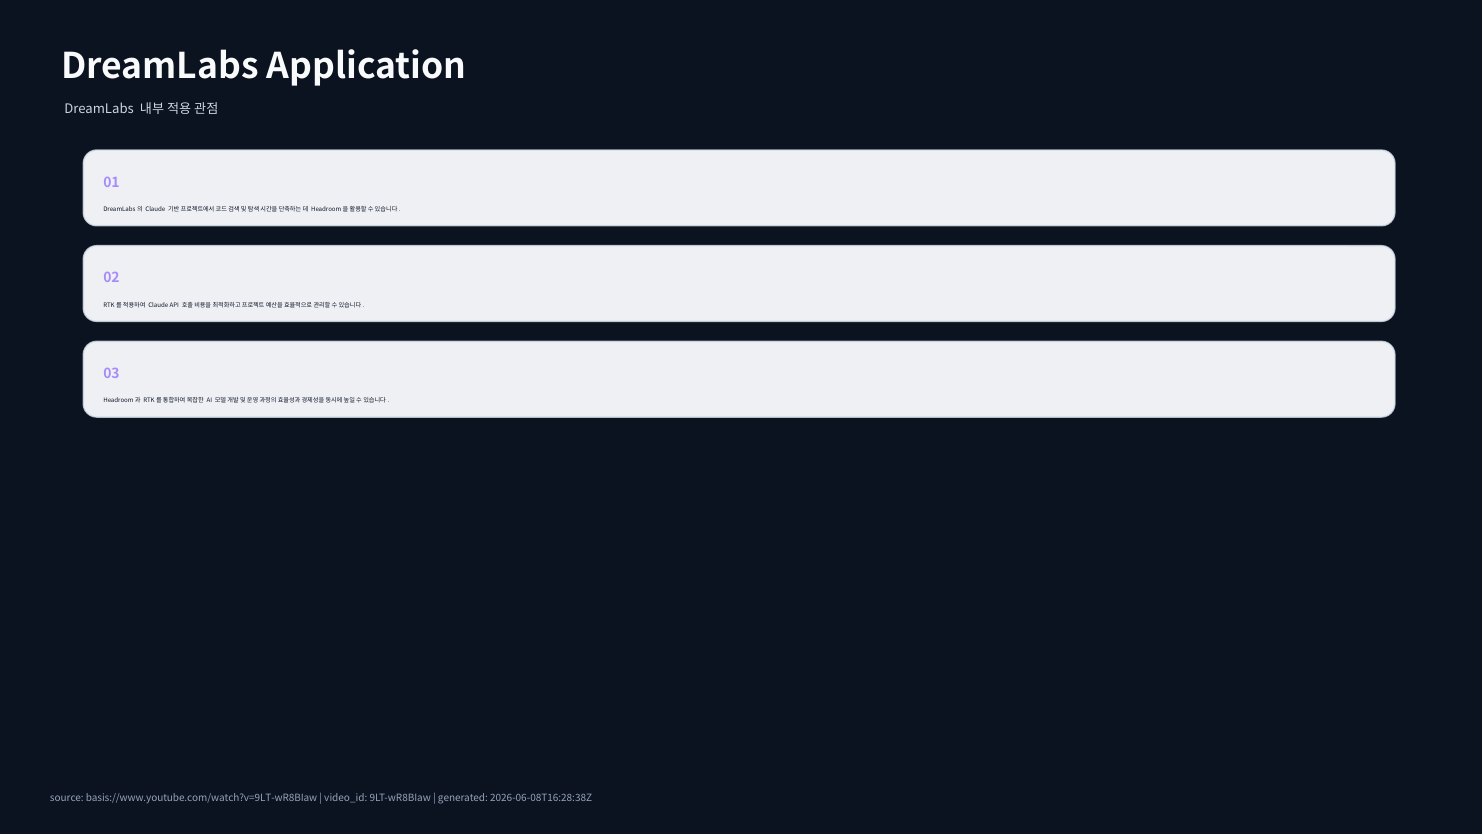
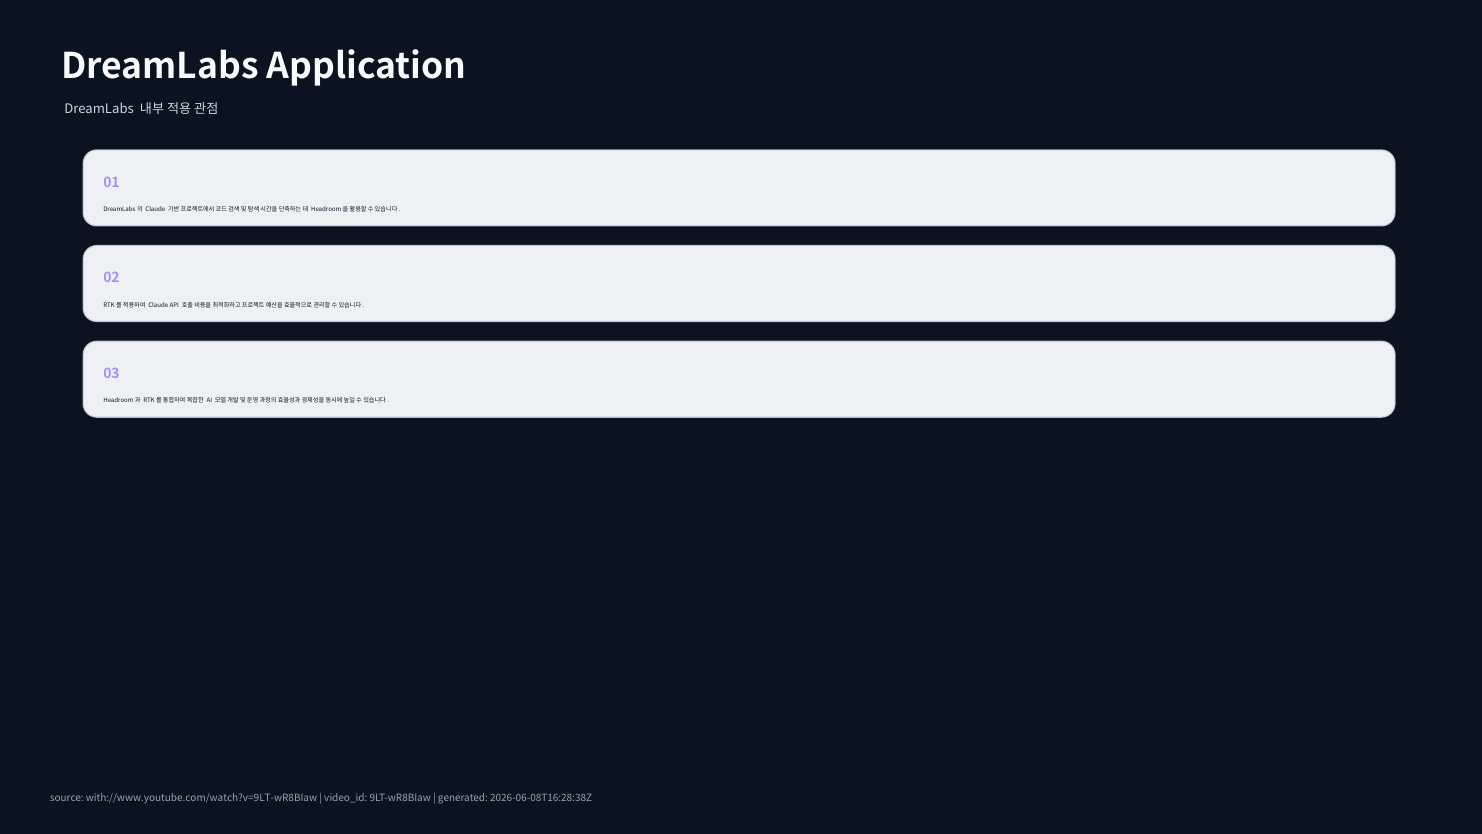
basis://www.youtube.com/watch?v=9LT-wR8BIaw: basis://www.youtube.com/watch?v=9LT-wR8BIaw -> with://www.youtube.com/watch?v=9LT-wR8BIaw
